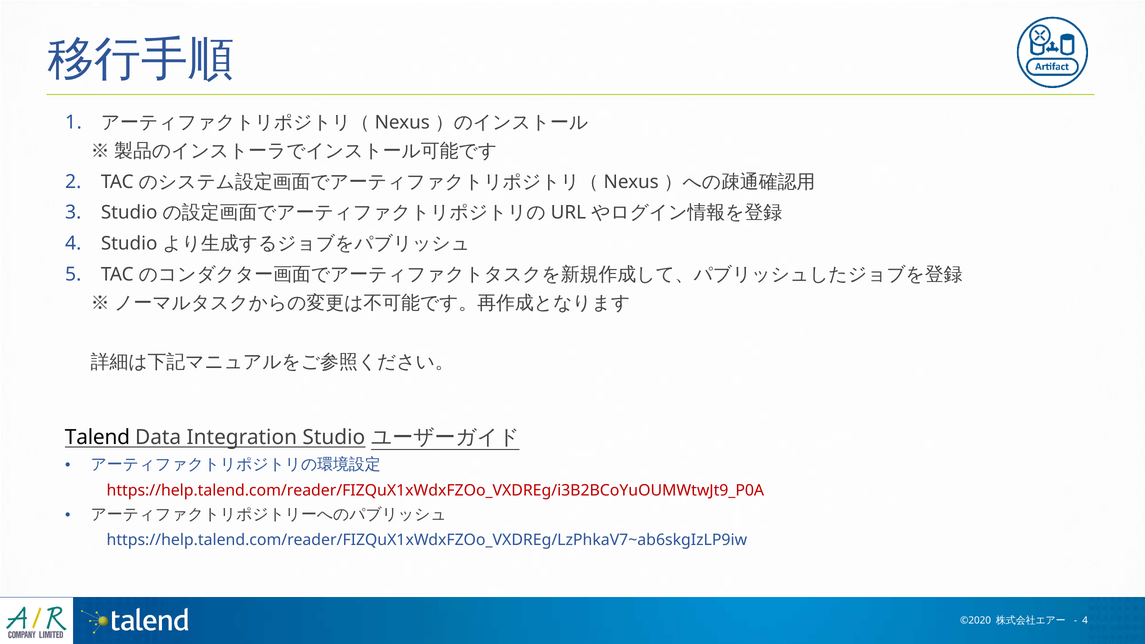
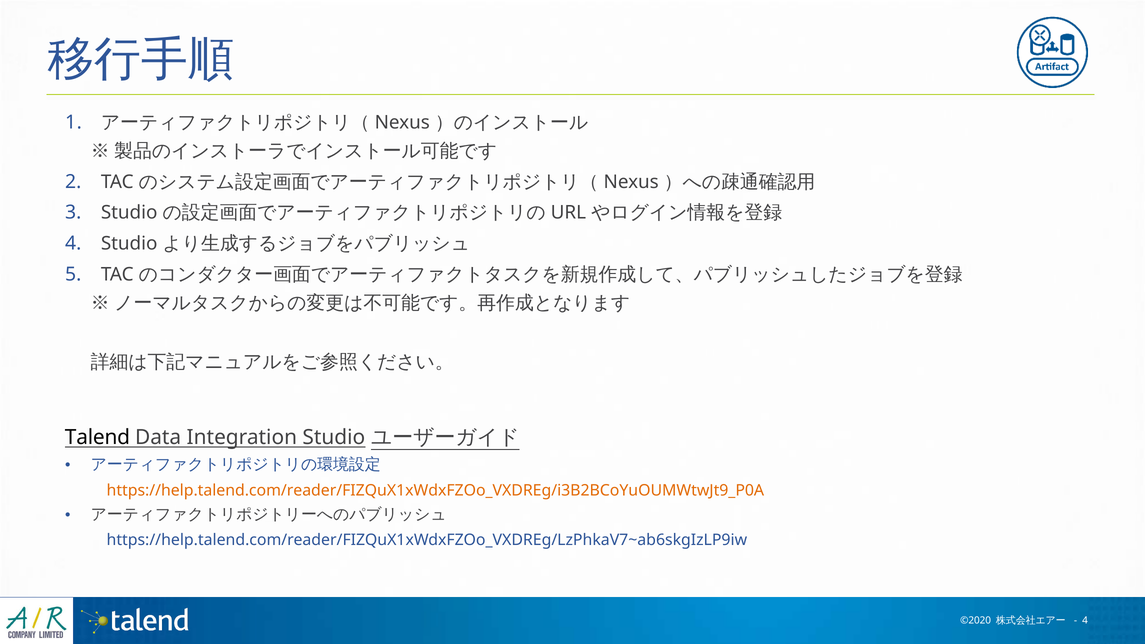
https://help.talend.com/reader/FIZQuX1xWdxFZOo_VXDREg/i3B2BCoYuOUMWtwJt9_P0A colour: red -> orange
